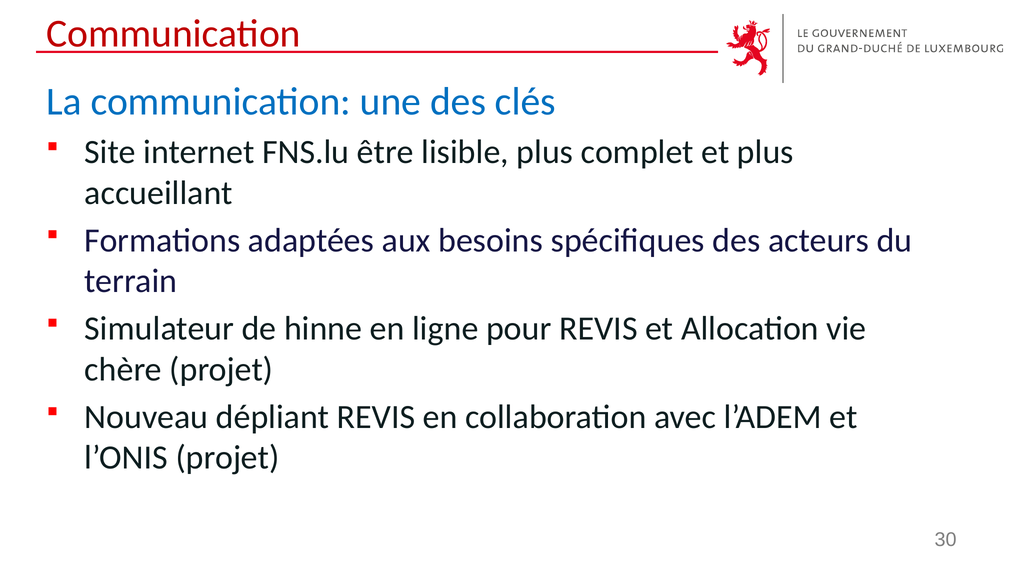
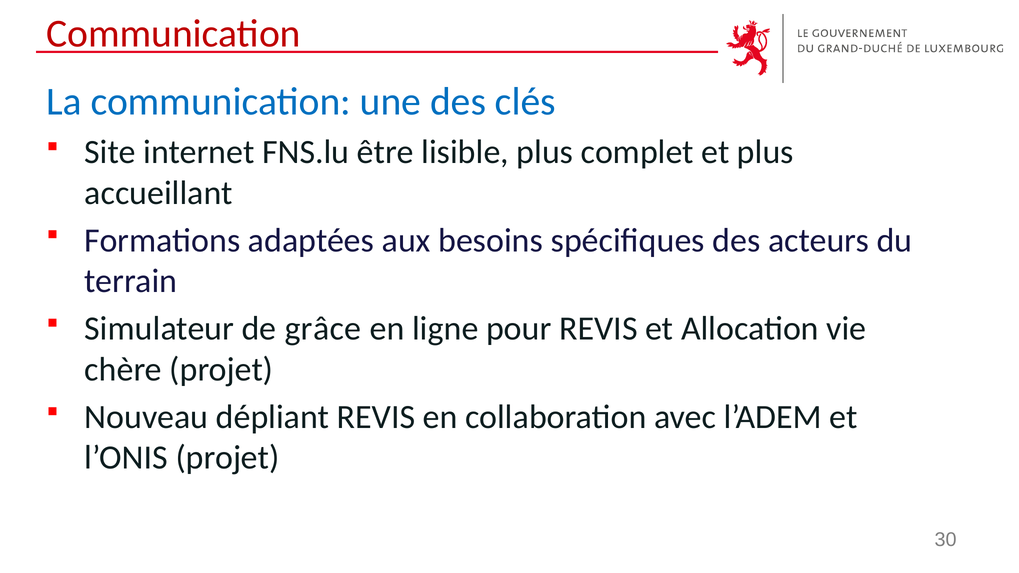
hinne: hinne -> grâce
